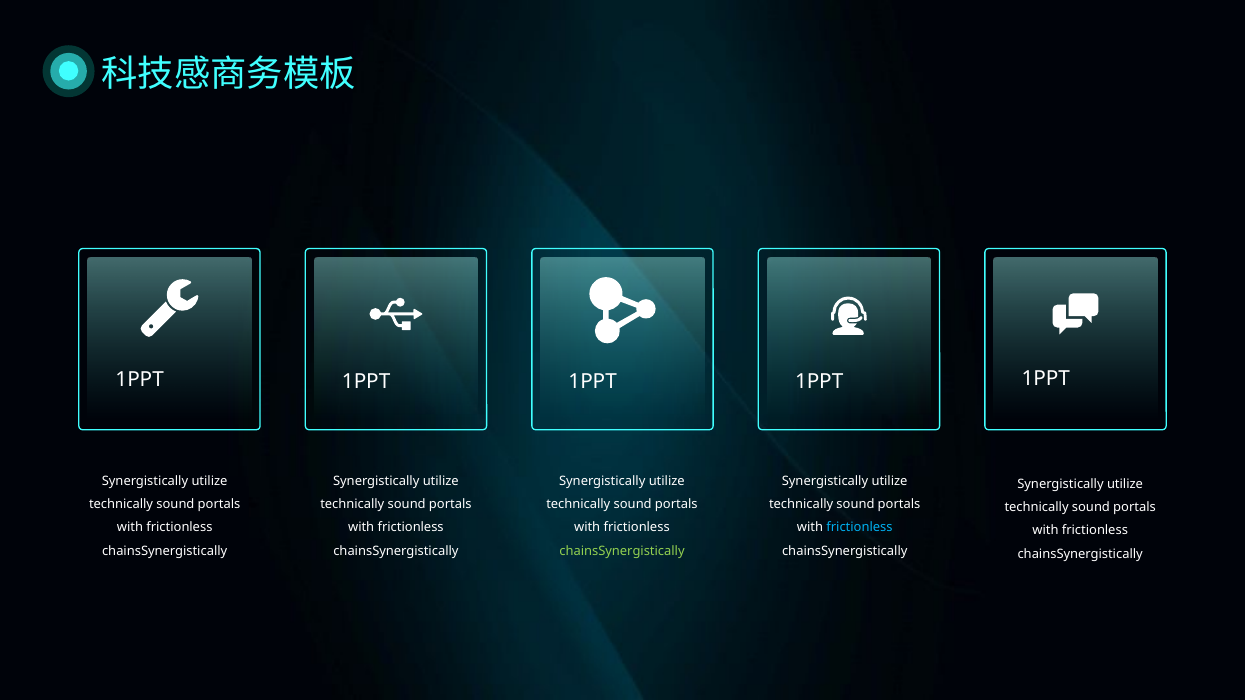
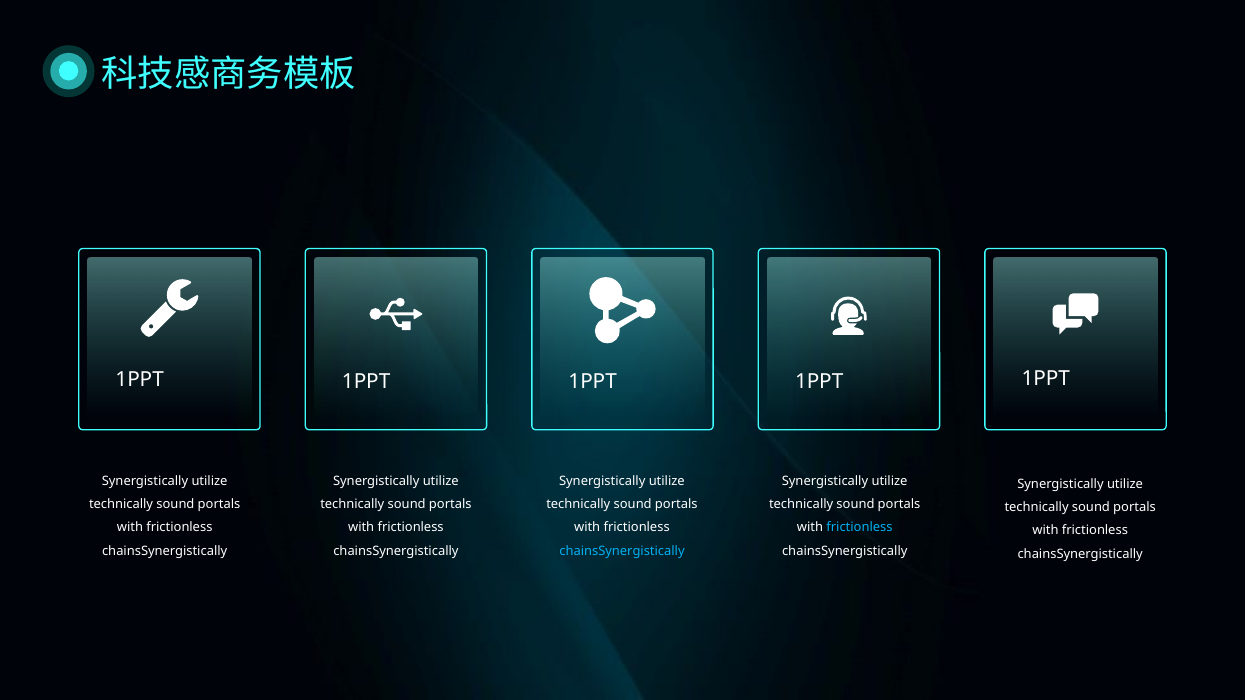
chainsSynergistically at (622, 551) colour: light green -> light blue
